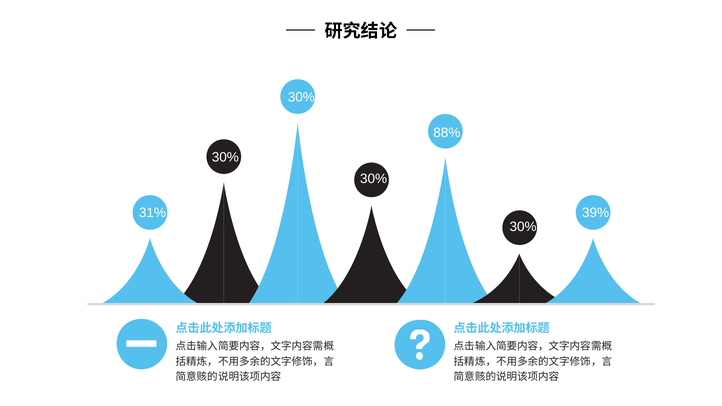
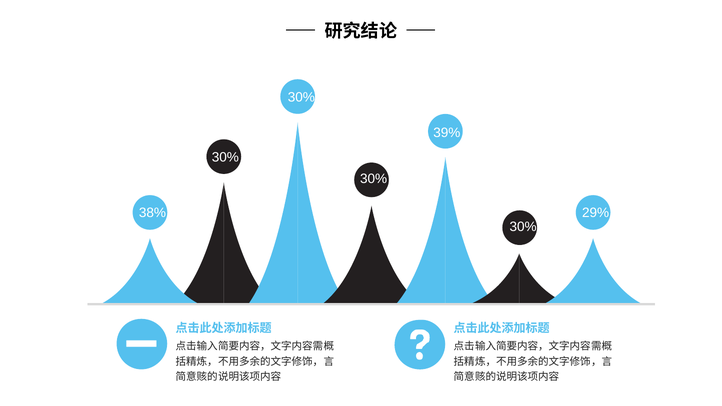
88%: 88% -> 39%
31%: 31% -> 38%
39%: 39% -> 29%
